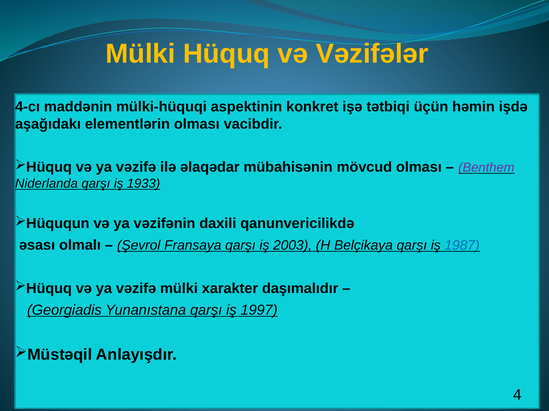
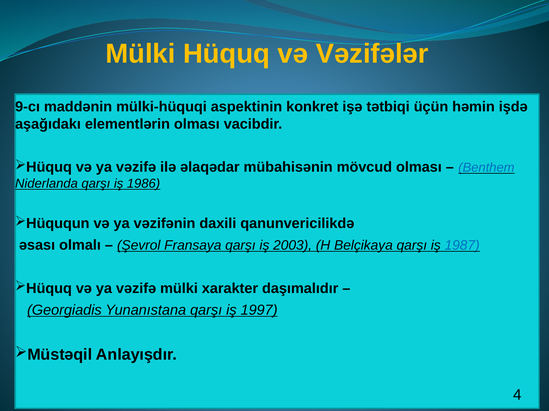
4-cı: 4-cı -> 9-cı
Benthem colour: purple -> blue
1933: 1933 -> 1986
